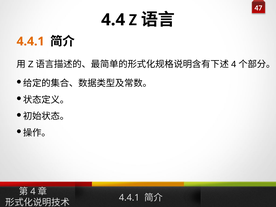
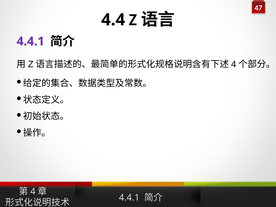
4.4.1 at (31, 41) colour: orange -> purple
